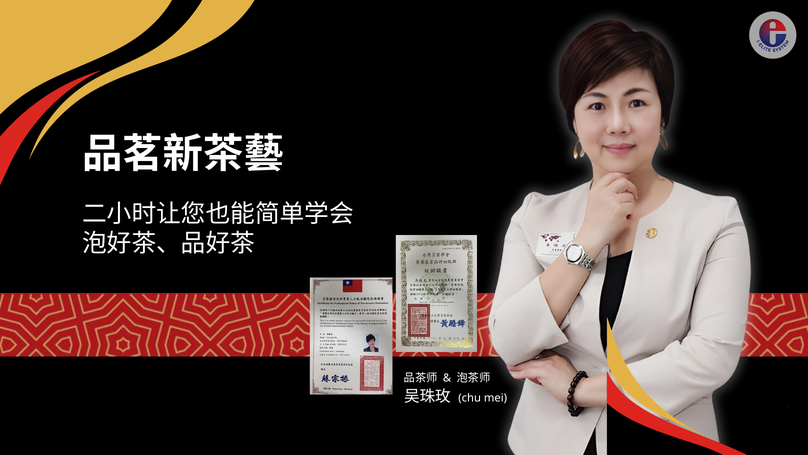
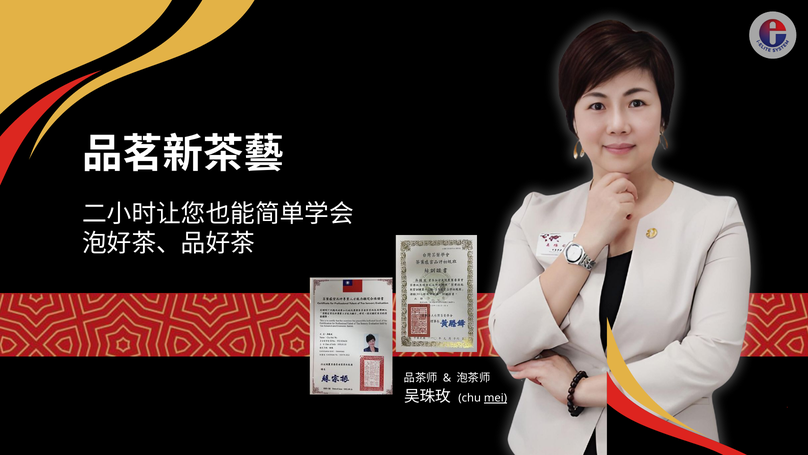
mei underline: none -> present
